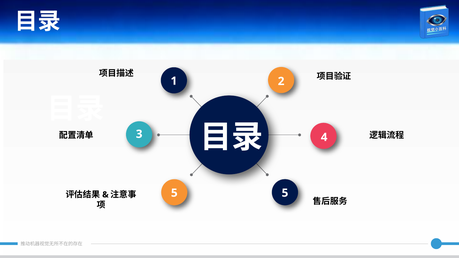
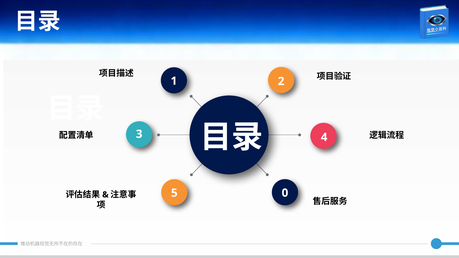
5 5: 5 -> 0
